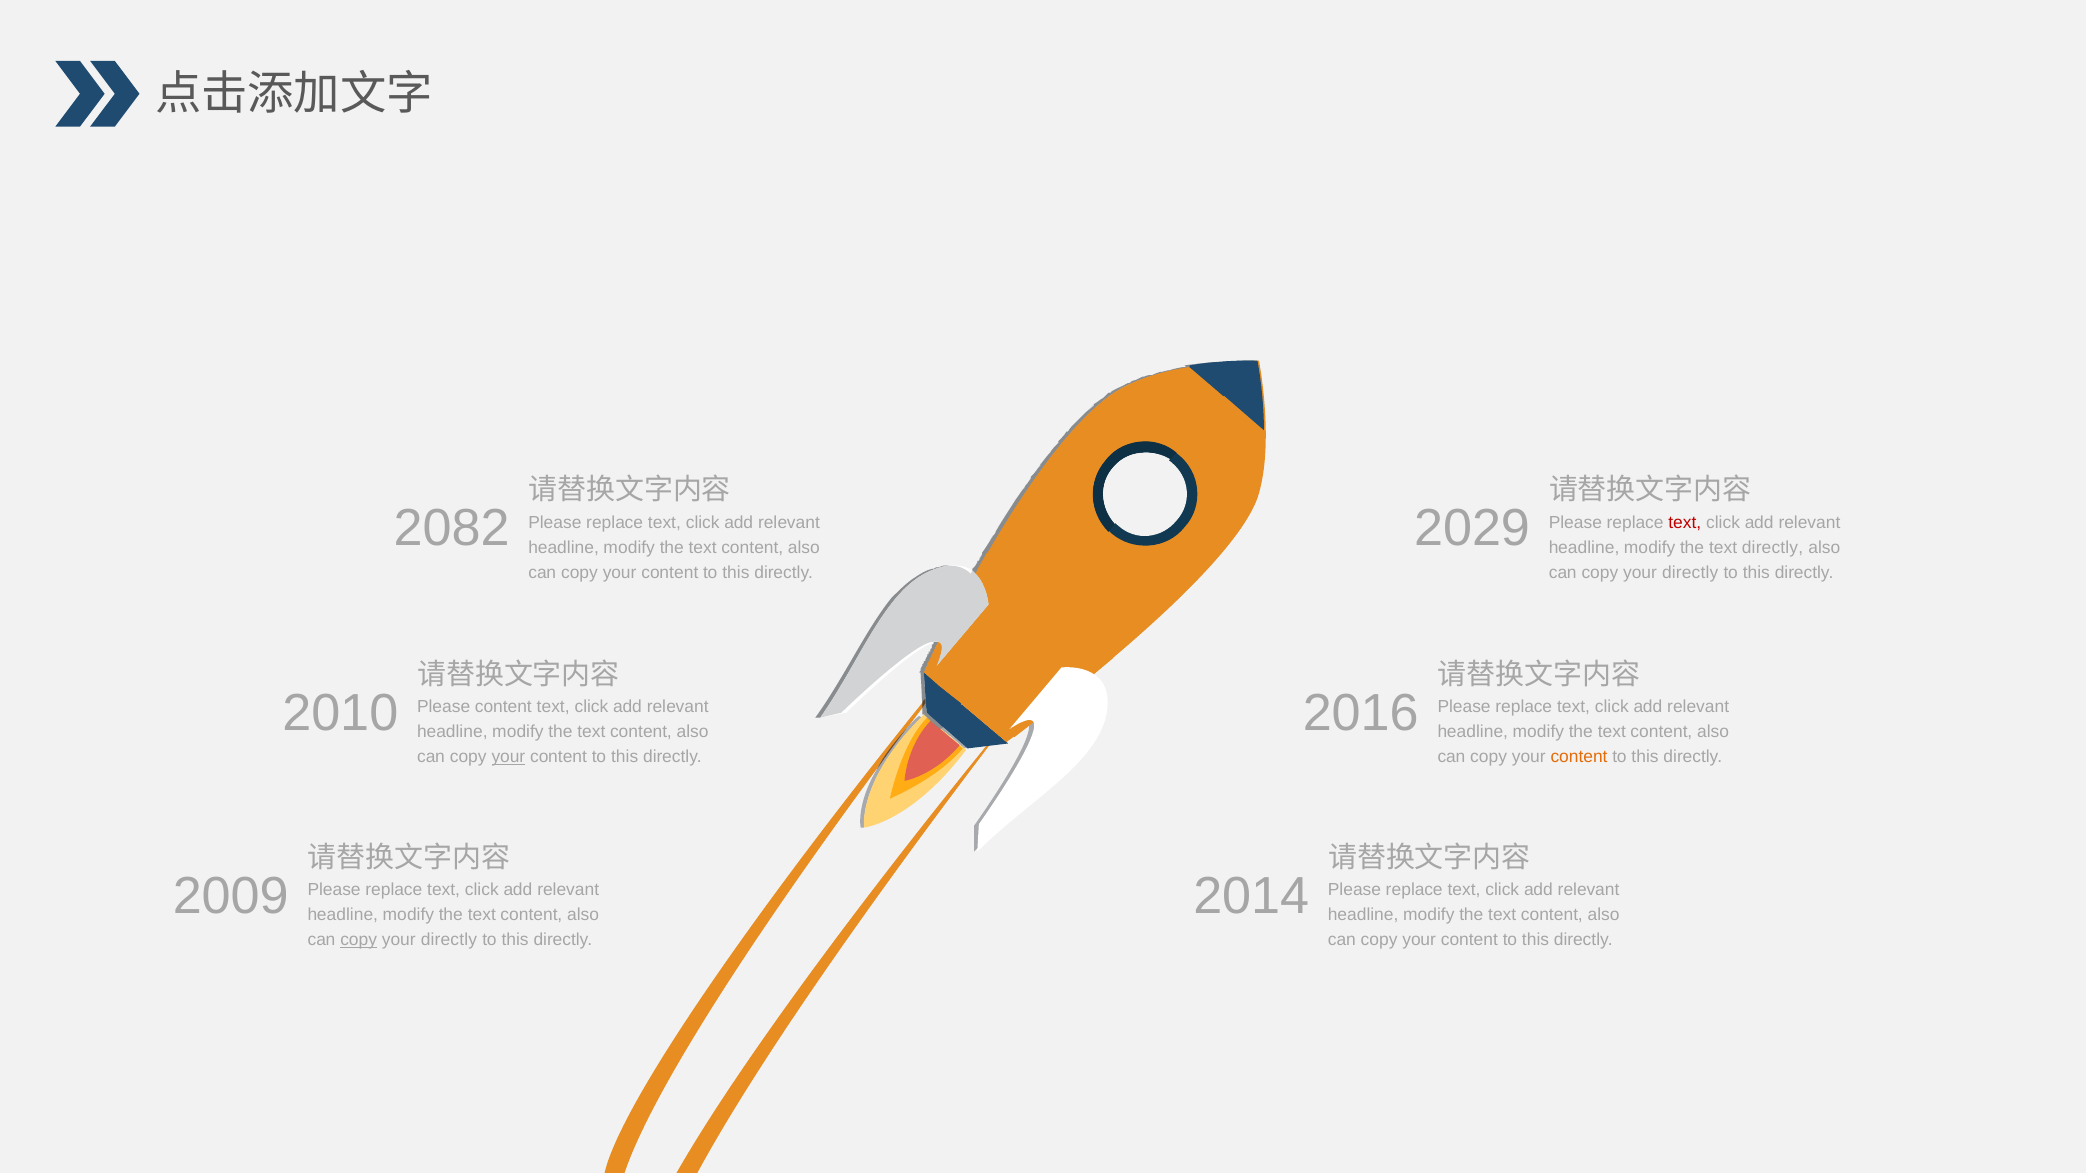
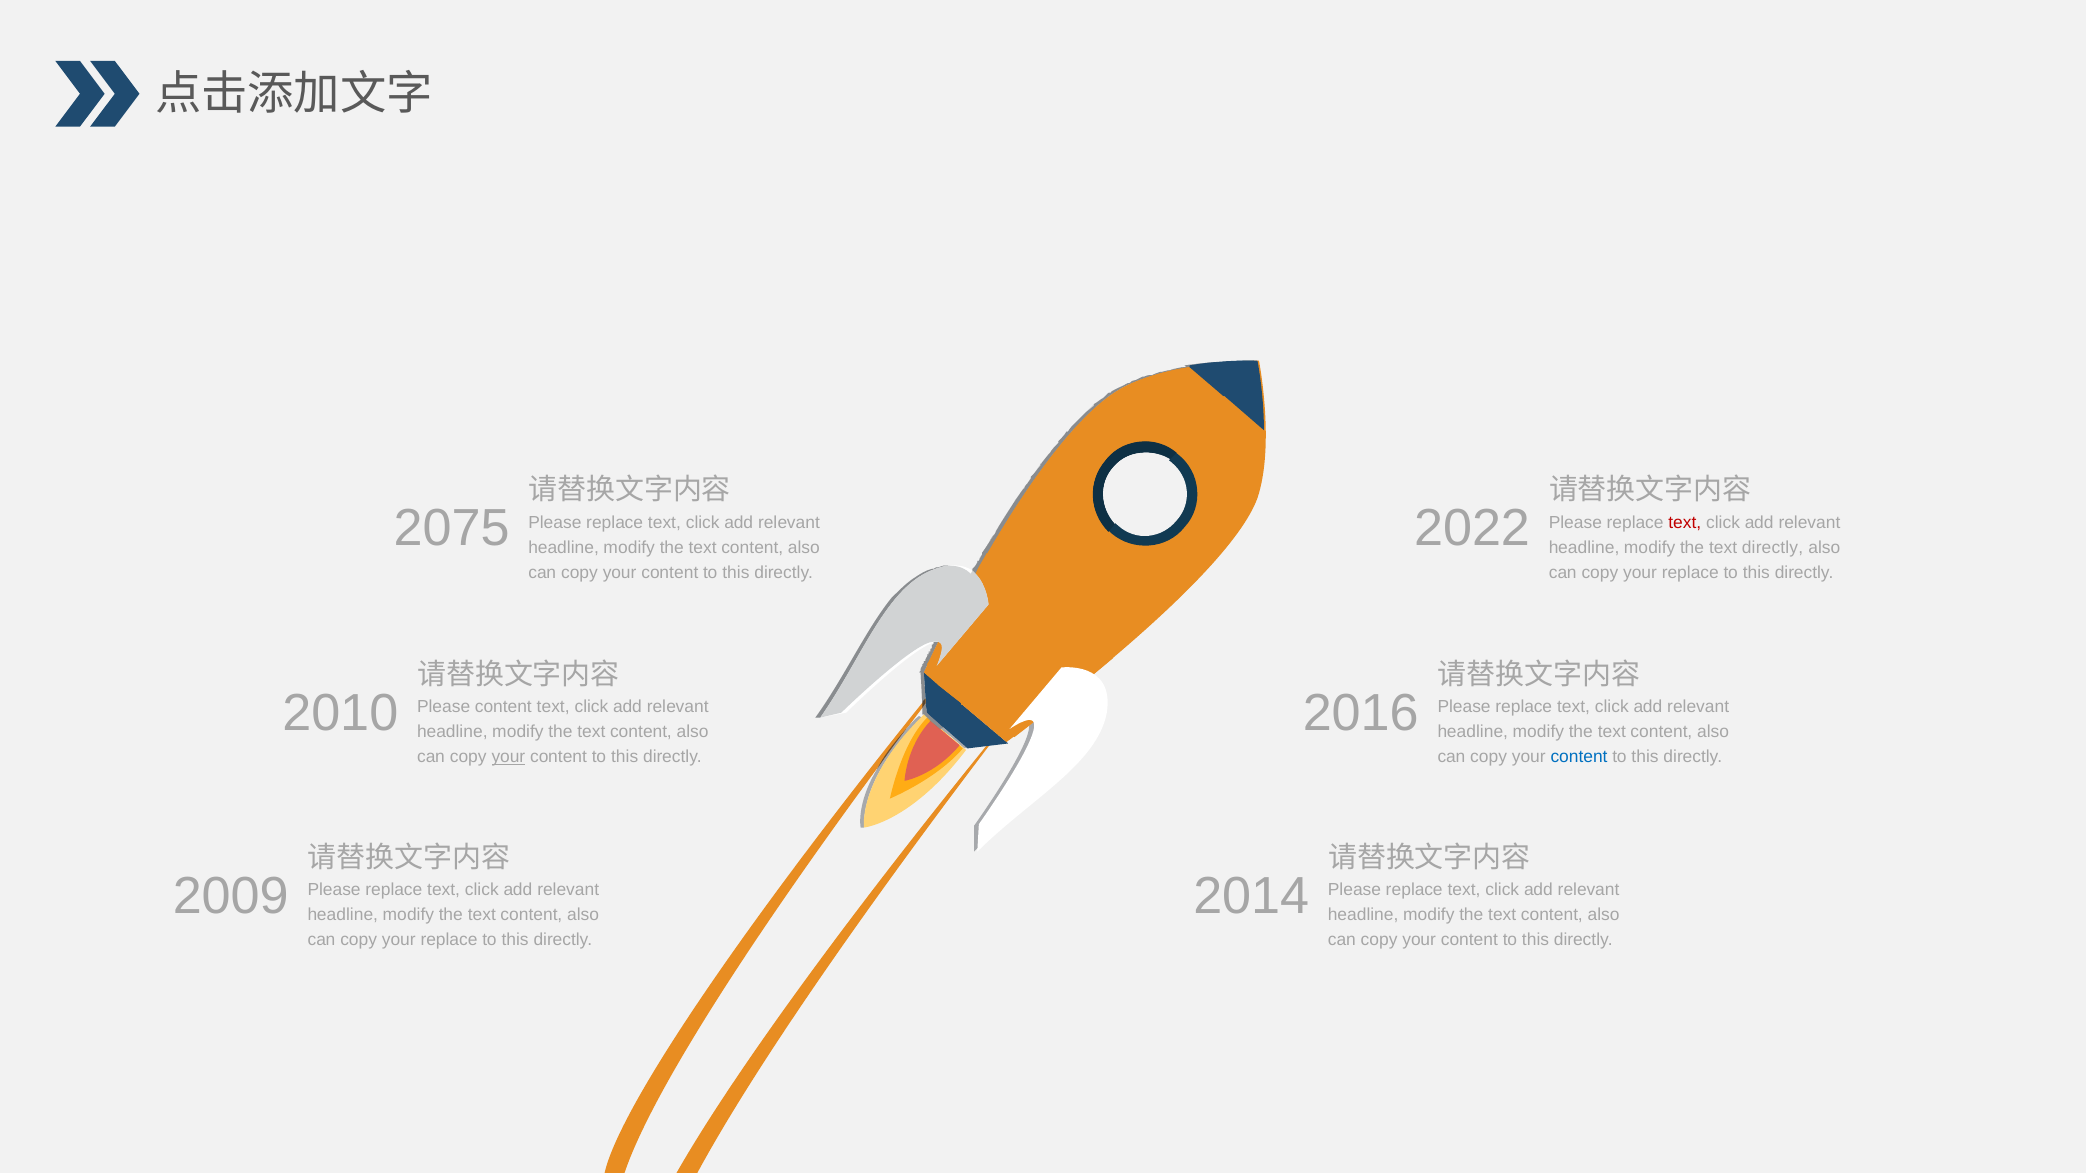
2082: 2082 -> 2075
2029: 2029 -> 2022
directly at (1690, 573): directly -> replace
content at (1579, 757) colour: orange -> blue
copy at (359, 940) underline: present -> none
directly at (449, 940): directly -> replace
